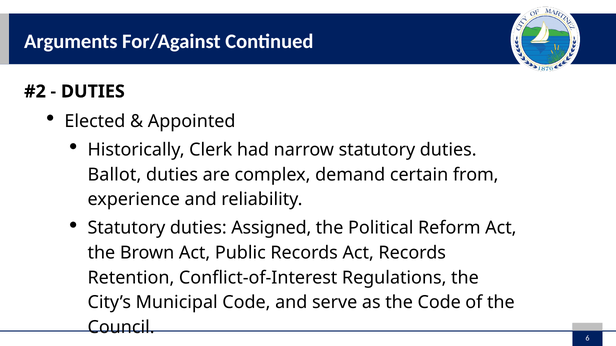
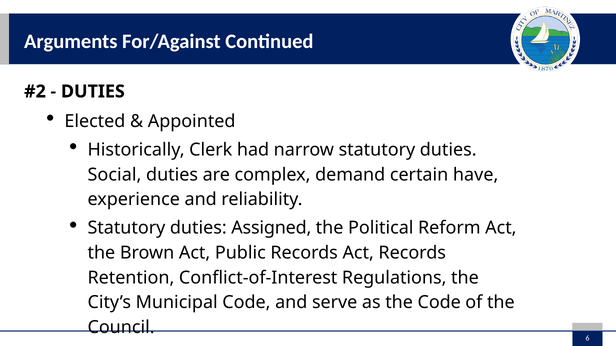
Ballot: Ballot -> Social
from: from -> have
